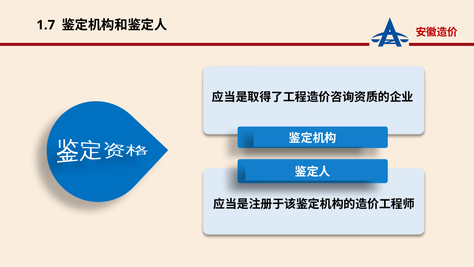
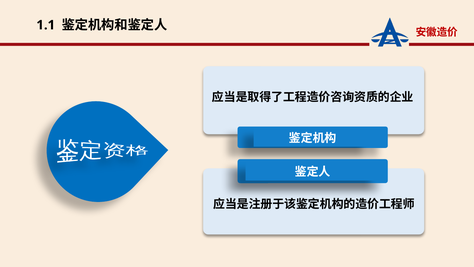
1.7: 1.7 -> 1.1
